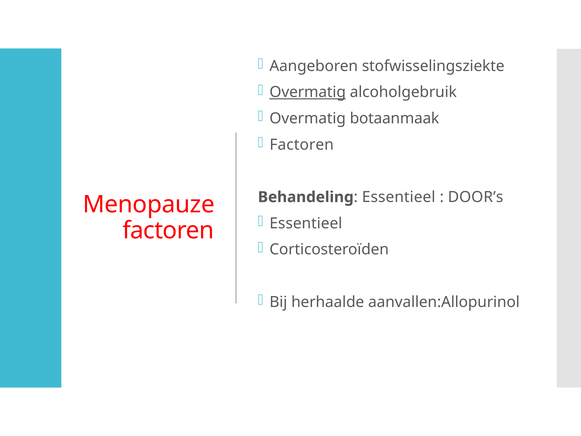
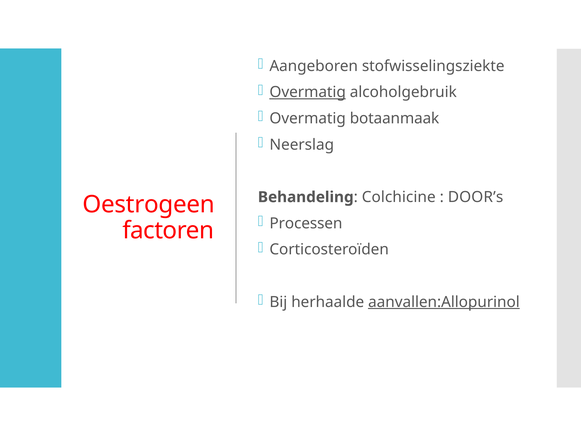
Factoren at (302, 145): Factoren -> Neerslag
Essentieel at (399, 197): Essentieel -> Colchicine
Menopauze: Menopauze -> Oestrogeen
Essentieel at (306, 223): Essentieel -> Processen
aanvallen:Allopurinol underline: none -> present
